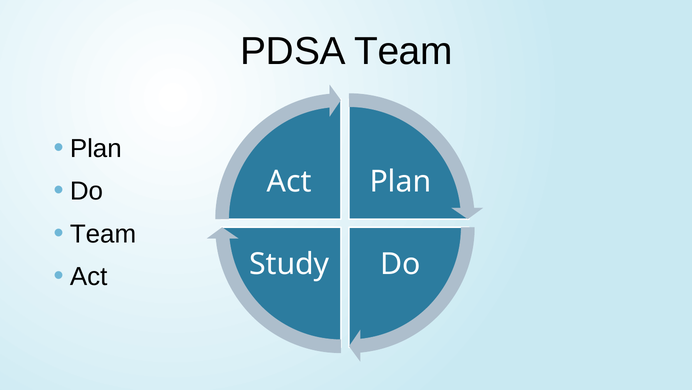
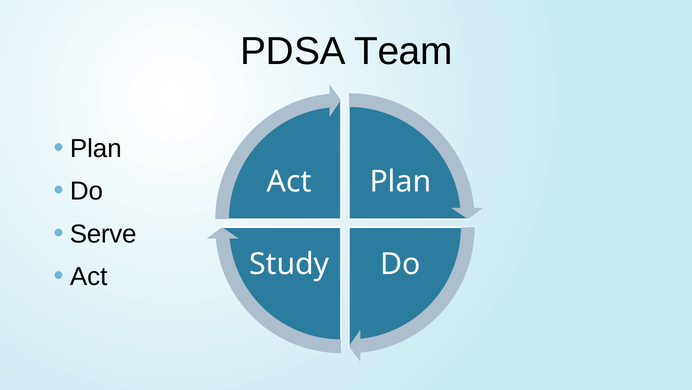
Team at (103, 234): Team -> Serve
